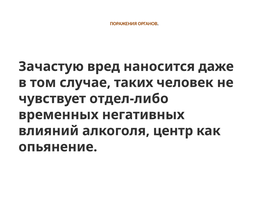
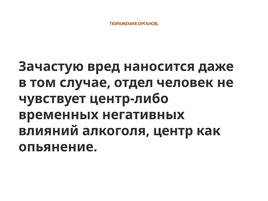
таких: таких -> отдел
отдел-либо: отдел-либо -> центр-либо
